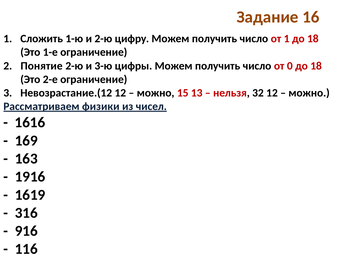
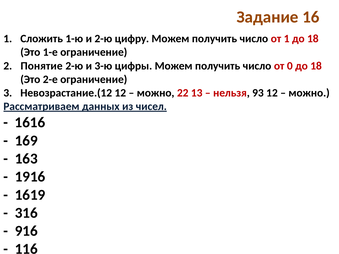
15: 15 -> 22
32: 32 -> 93
физики: физики -> данных
